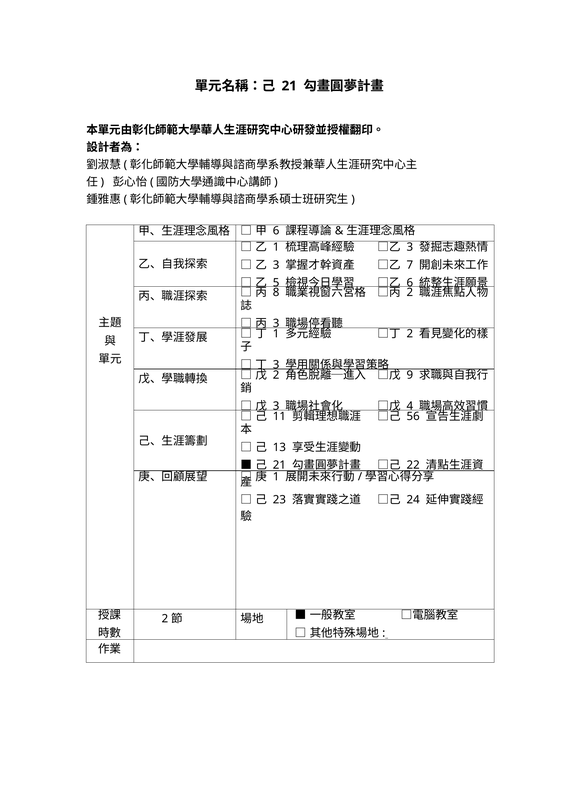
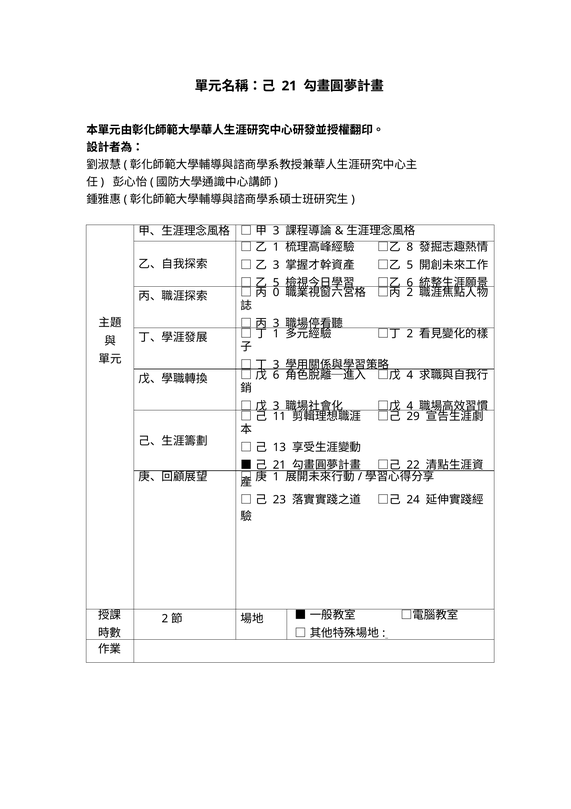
6 at (276, 231): 6 -> 3
3 at (410, 247): 3 -> 8
7 at (410, 265): 7 -> 5
8: 8 -> 0
2 at (276, 375): 2 -> 6
9 at (410, 375): 9 -> 4
56: 56 -> 29
